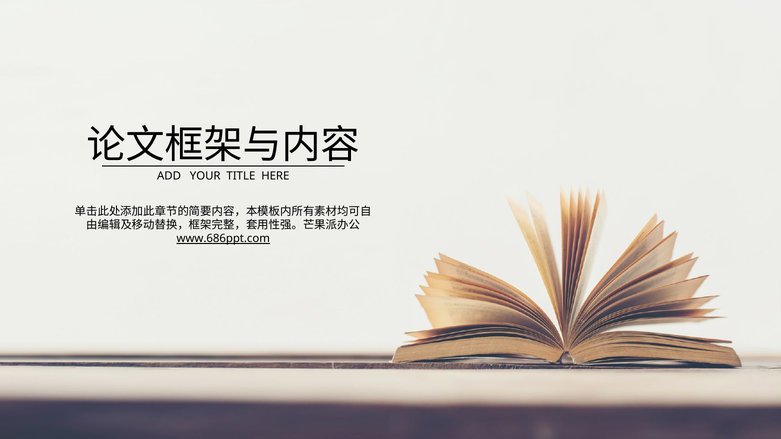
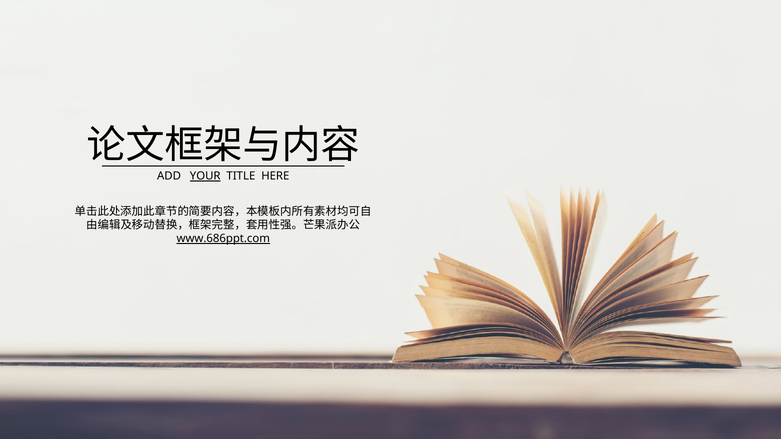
YOUR underline: none -> present
